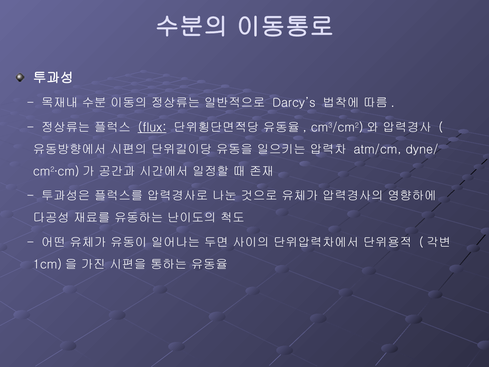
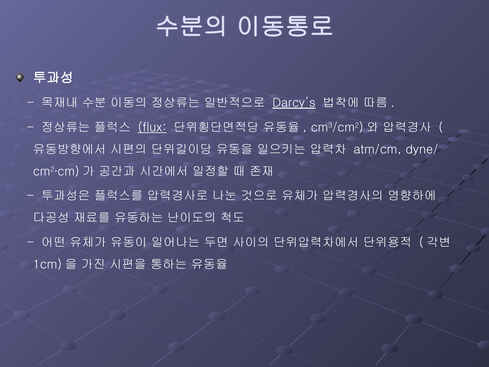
Darcy’s underline: none -> present
